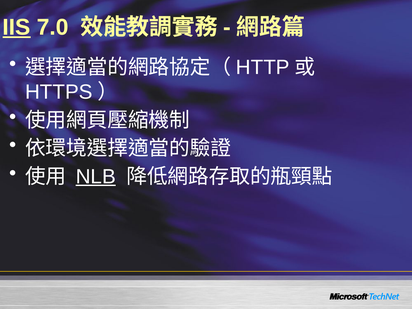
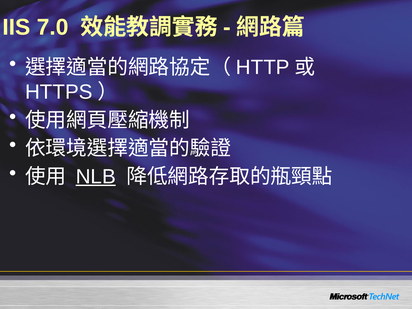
IIS underline: present -> none
